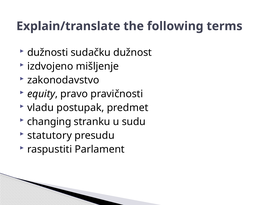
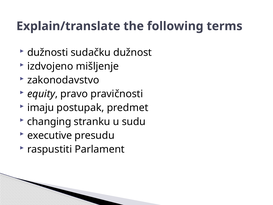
vladu: vladu -> imaju
statutory: statutory -> executive
